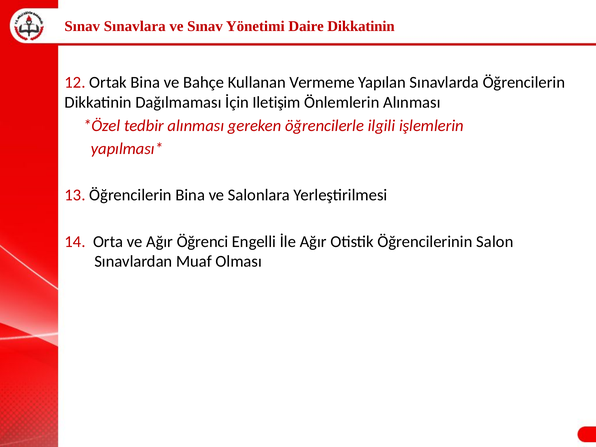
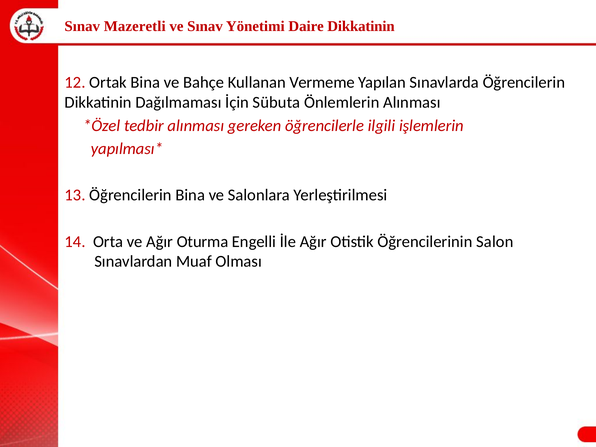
Sınavlara: Sınavlara -> Mazeretli
Iletişim: Iletişim -> Sübuta
Öğrenci: Öğrenci -> Oturma
